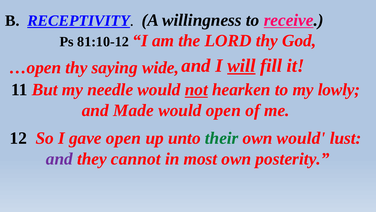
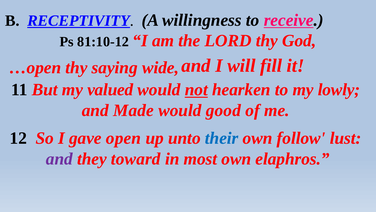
will underline: present -> none
needle: needle -> valued
would open: open -> good
their colour: green -> blue
own would: would -> follow
cannot: cannot -> toward
posterity: posterity -> elaphros
